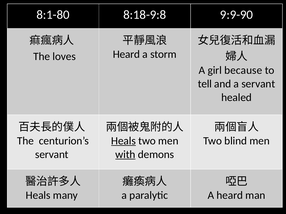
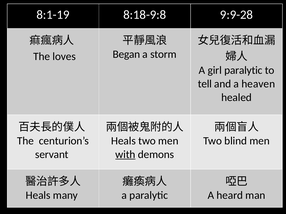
8:1-80: 8:1-80 -> 8:1-19
9:9-90: 9:9-90 -> 9:9-28
Heard at (126, 54): Heard -> Began
girl because: because -> paralytic
a servant: servant -> heaven
Heals at (123, 141) underline: present -> none
